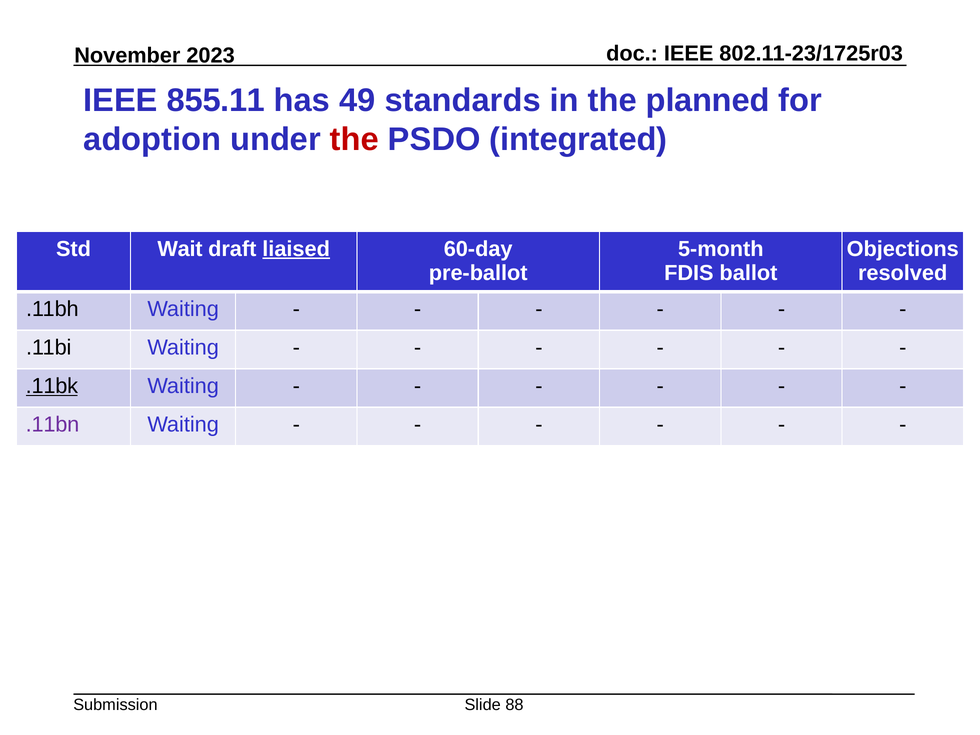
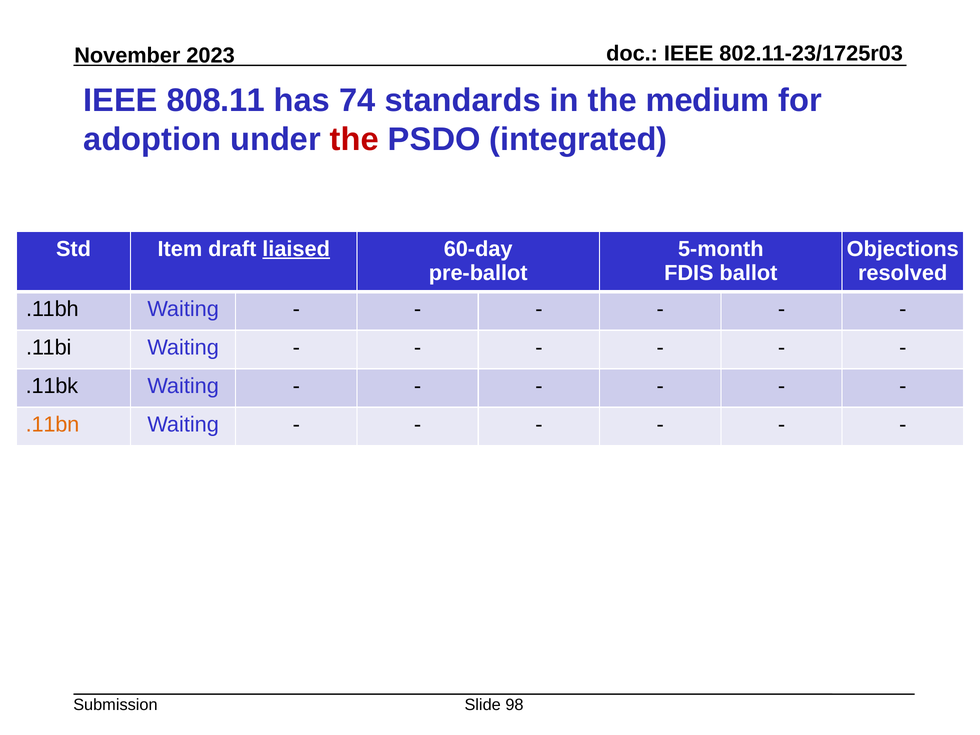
855.11: 855.11 -> 808.11
49: 49 -> 74
planned: planned -> medium
Wait: Wait -> Item
.11bk underline: present -> none
.11bn colour: purple -> orange
88: 88 -> 98
